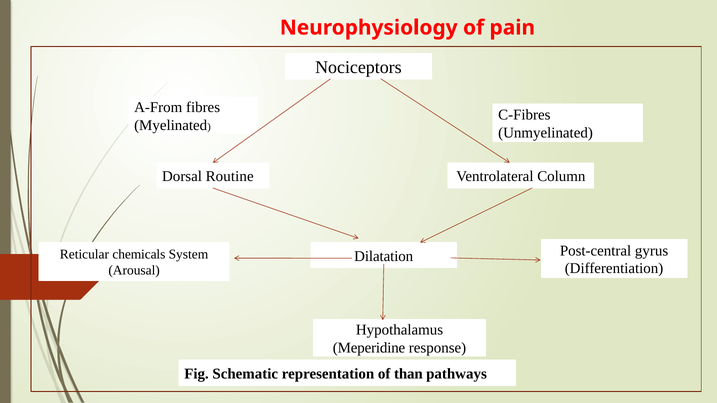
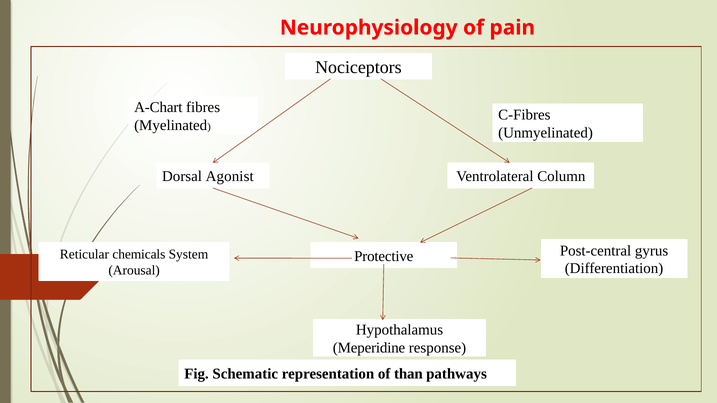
A-From: A-From -> A-Chart
Routine: Routine -> Agonist
Dilatation: Dilatation -> Protective
